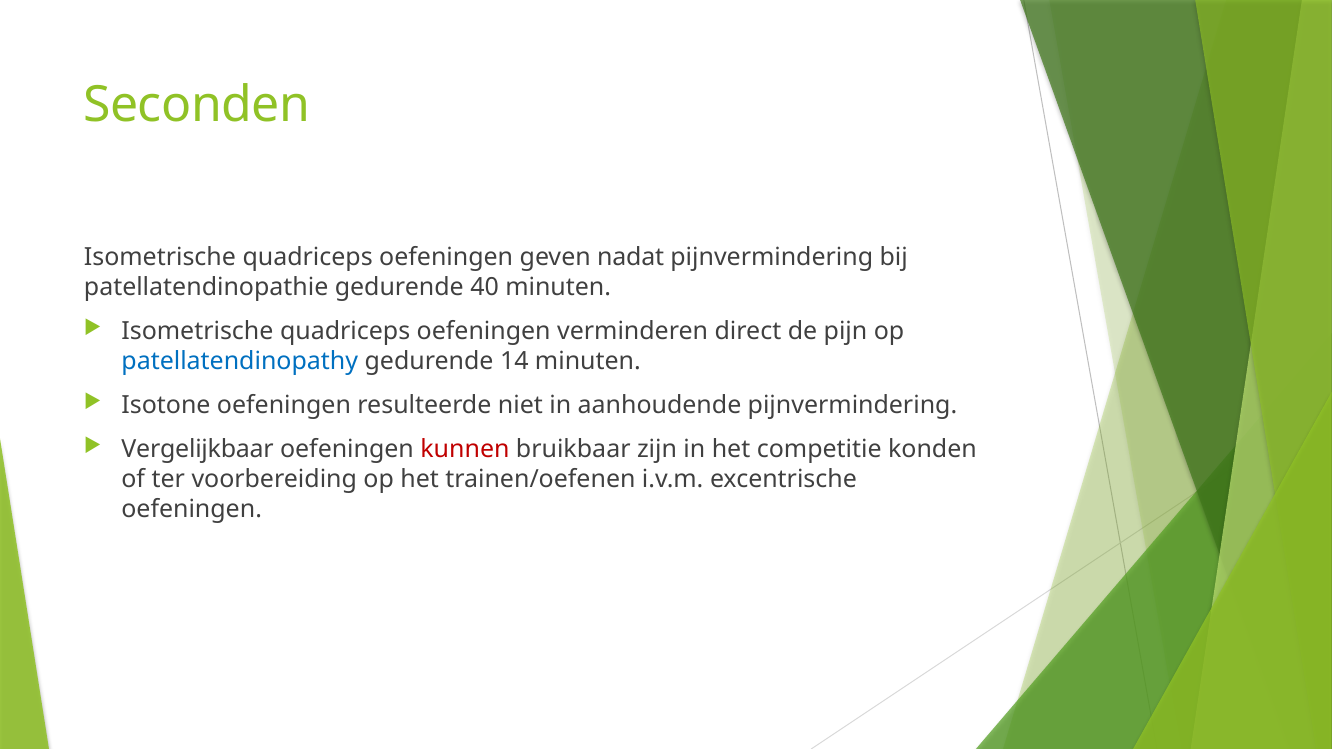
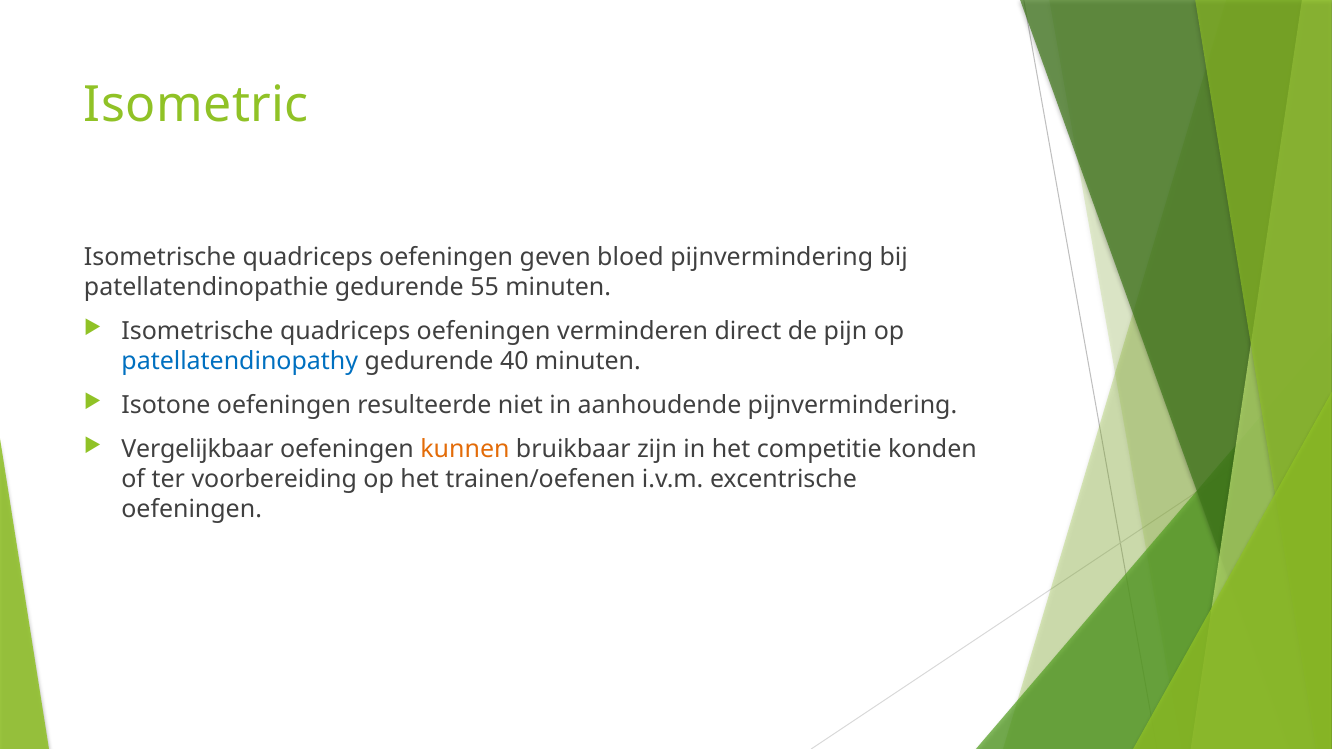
Seconden: Seconden -> Isometric
nadat: nadat -> bloed
40: 40 -> 55
14: 14 -> 40
kunnen colour: red -> orange
